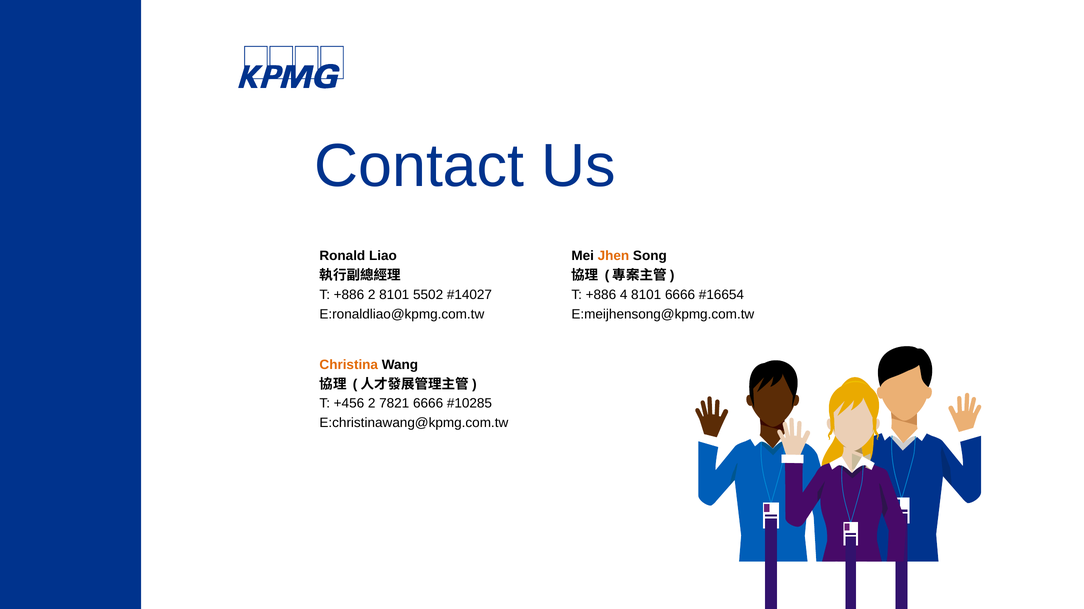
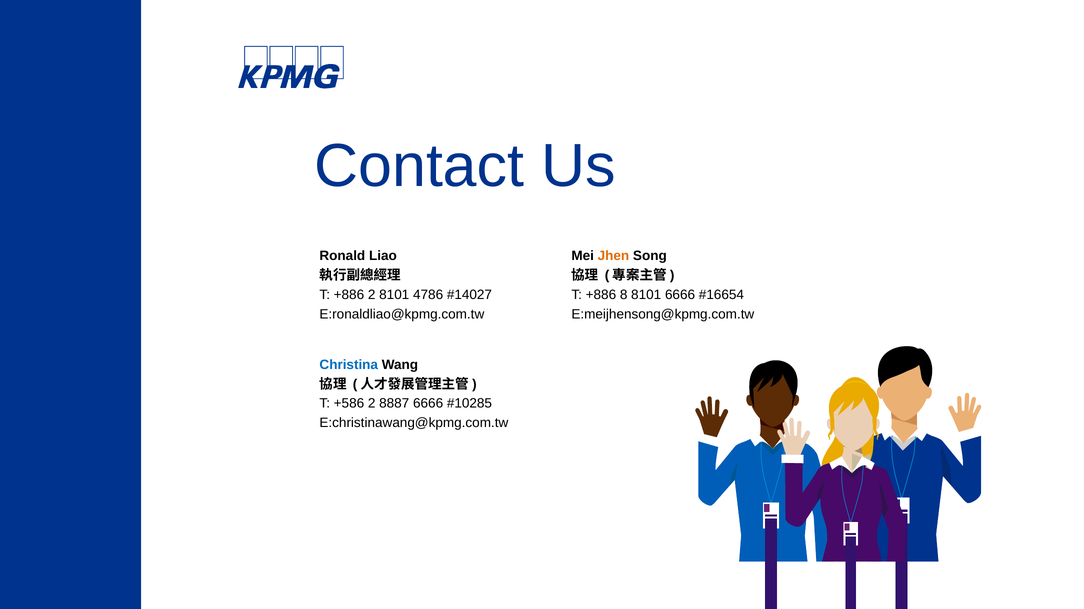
5502: 5502 -> 4786
4: 4 -> 8
Christina colour: orange -> blue
+456: +456 -> +586
7821: 7821 -> 8887
